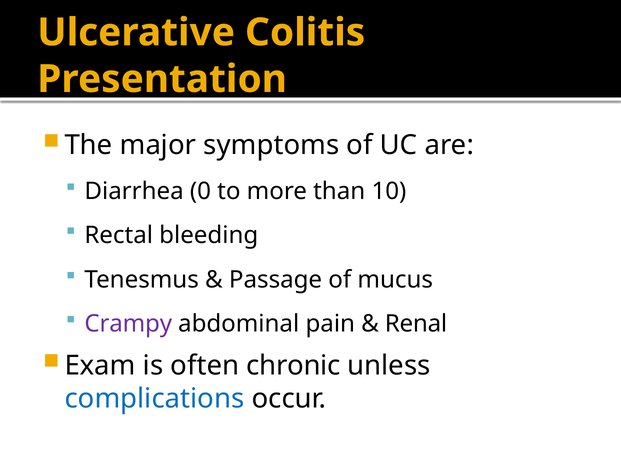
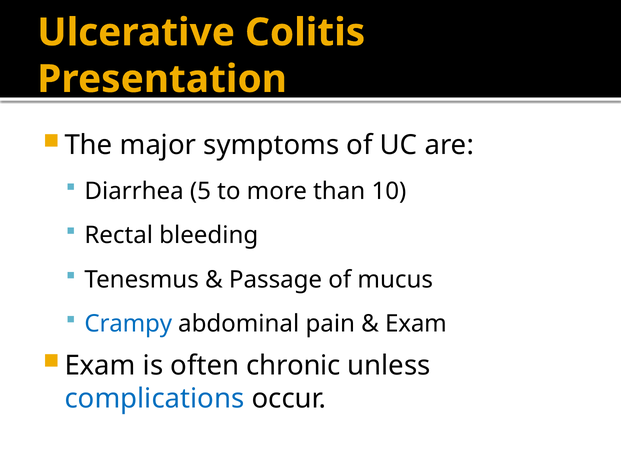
0: 0 -> 5
Crampy colour: purple -> blue
Renal at (416, 324): Renal -> Exam
